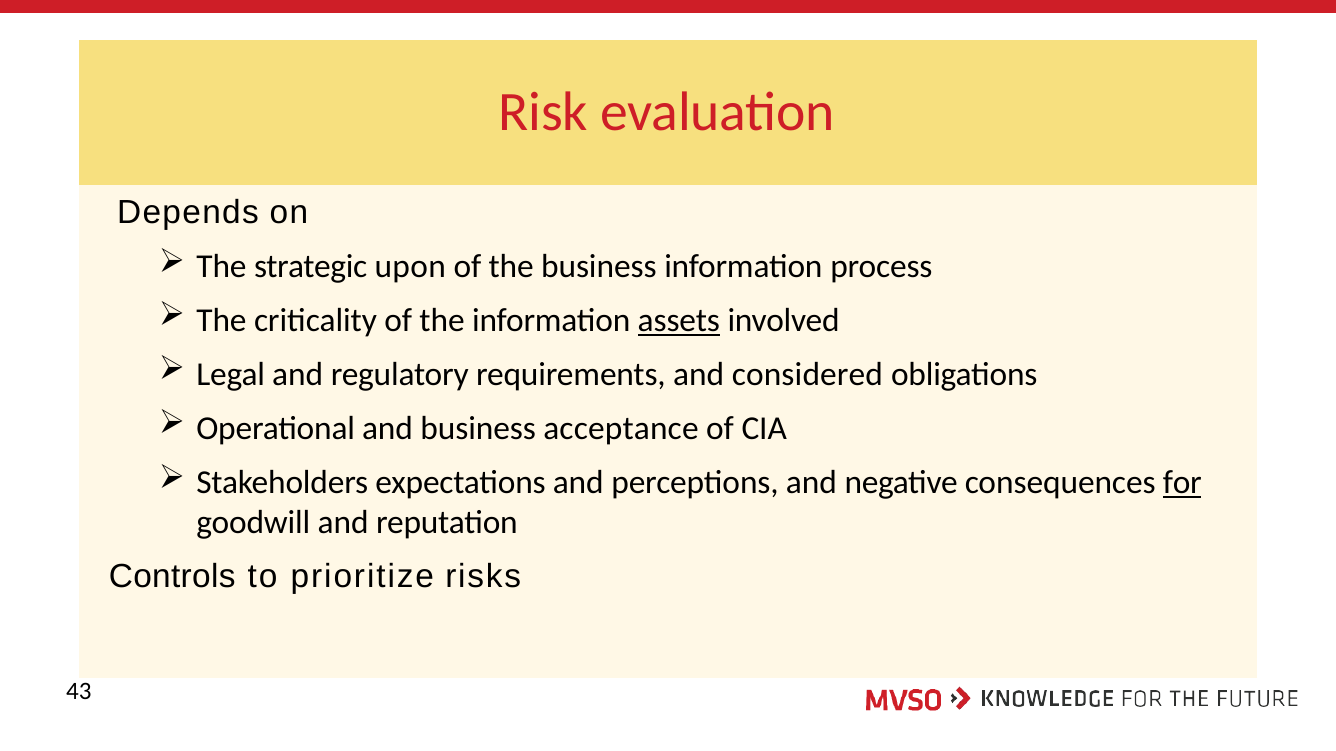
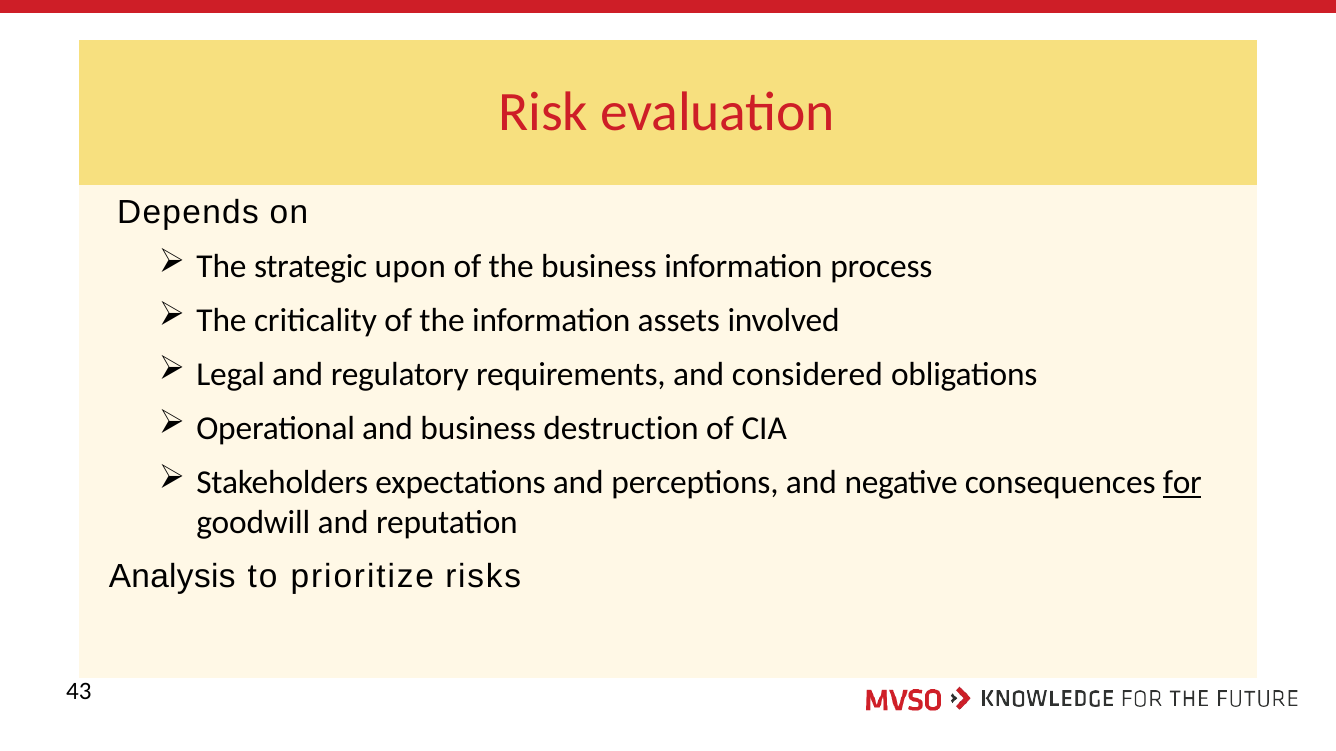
assets underline: present -> none
acceptance: acceptance -> destruction
Controls: Controls -> Analysis
